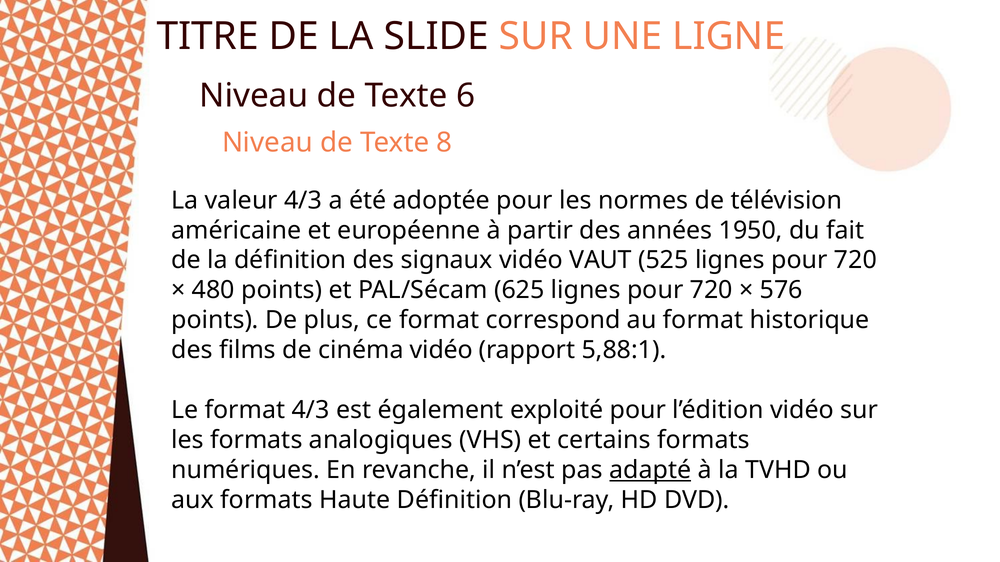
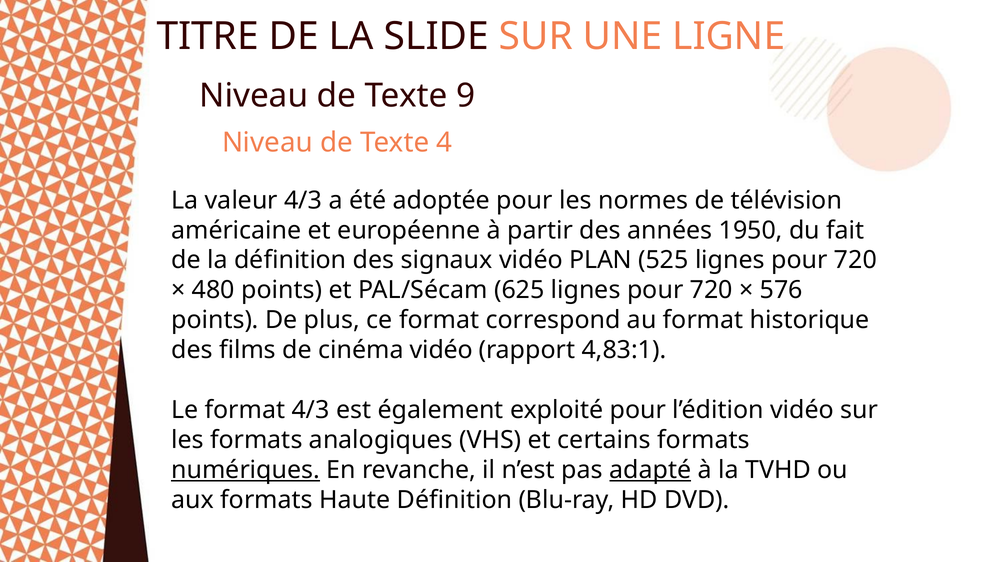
6: 6 -> 9
8: 8 -> 4
VAUT: VAUT -> PLAN
5,88:1: 5,88:1 -> 4,83:1
numériques underline: none -> present
